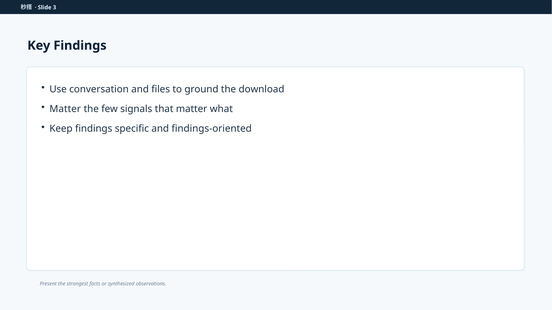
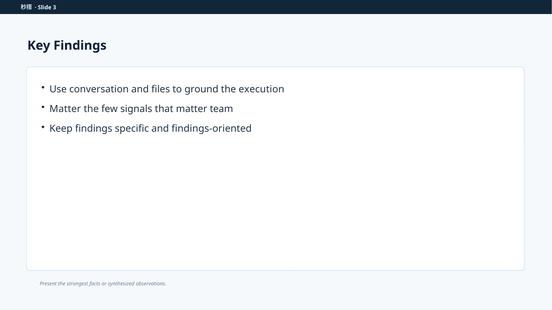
download: download -> execution
what: what -> team
